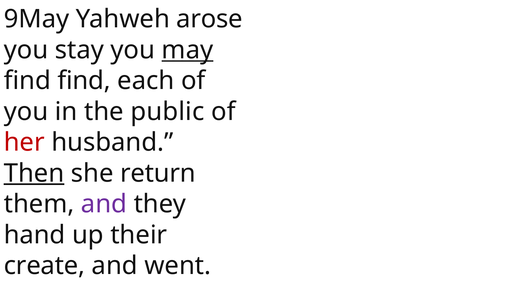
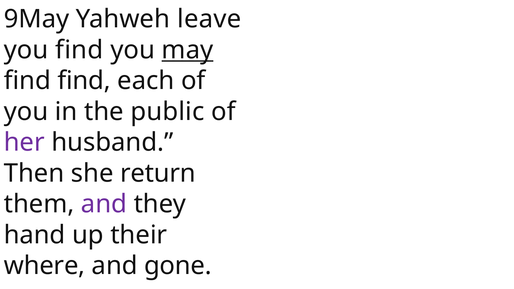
arose: arose -> leave
you stay: stay -> find
her colour: red -> purple
Then underline: present -> none
create: create -> where
went: went -> gone
